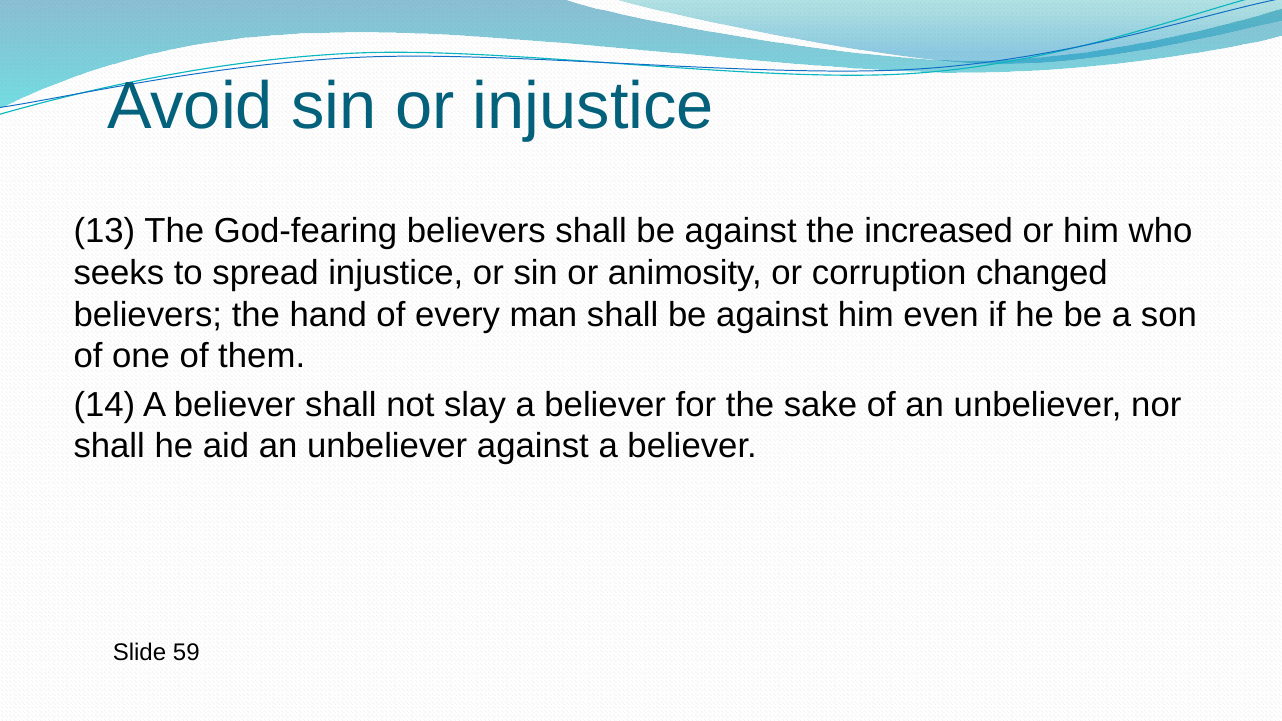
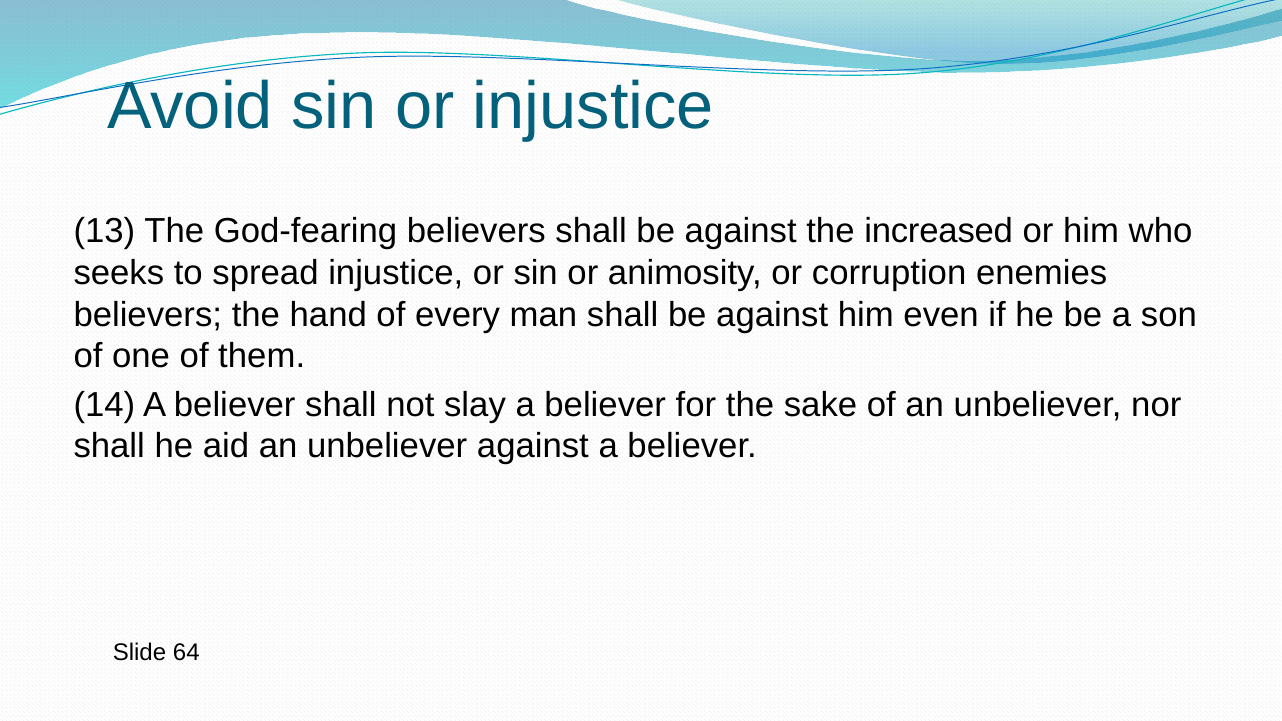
changed: changed -> enemies
59: 59 -> 64
